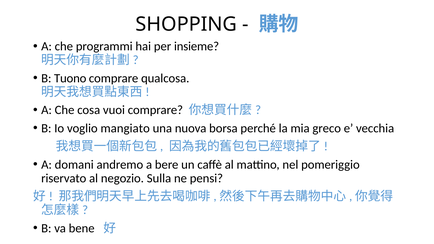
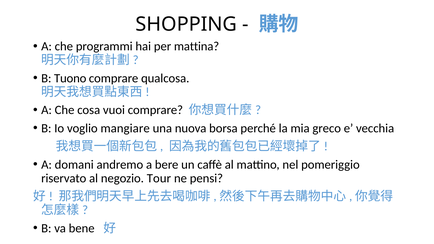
insieme: insieme -> mattina
mangiato: mangiato -> mangiare
Sulla: Sulla -> Tour
